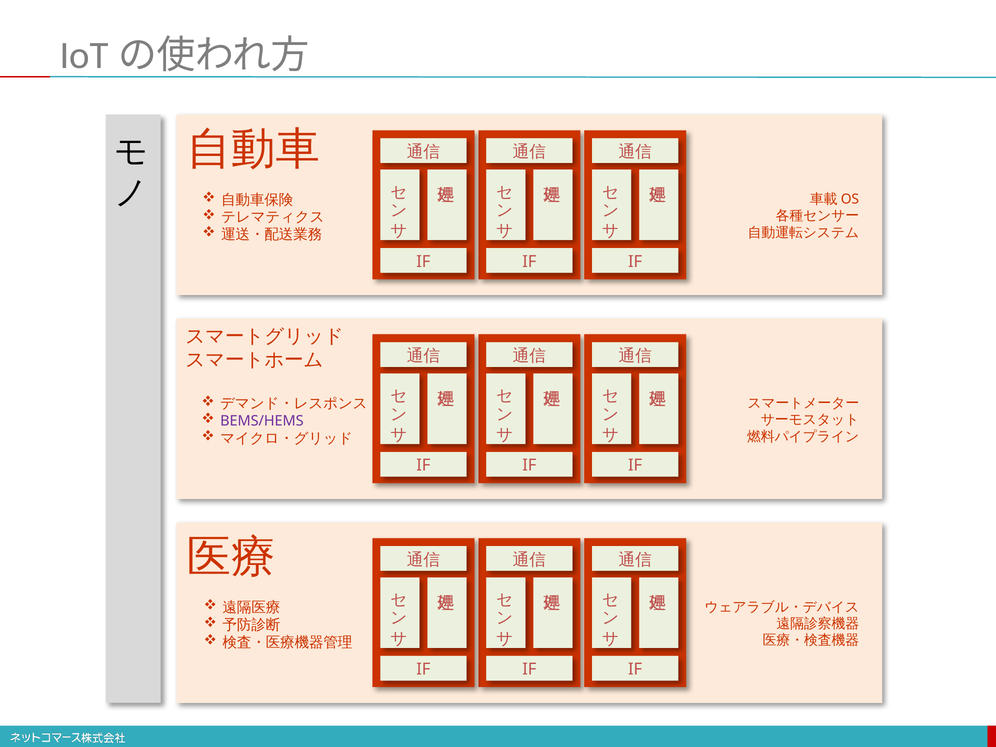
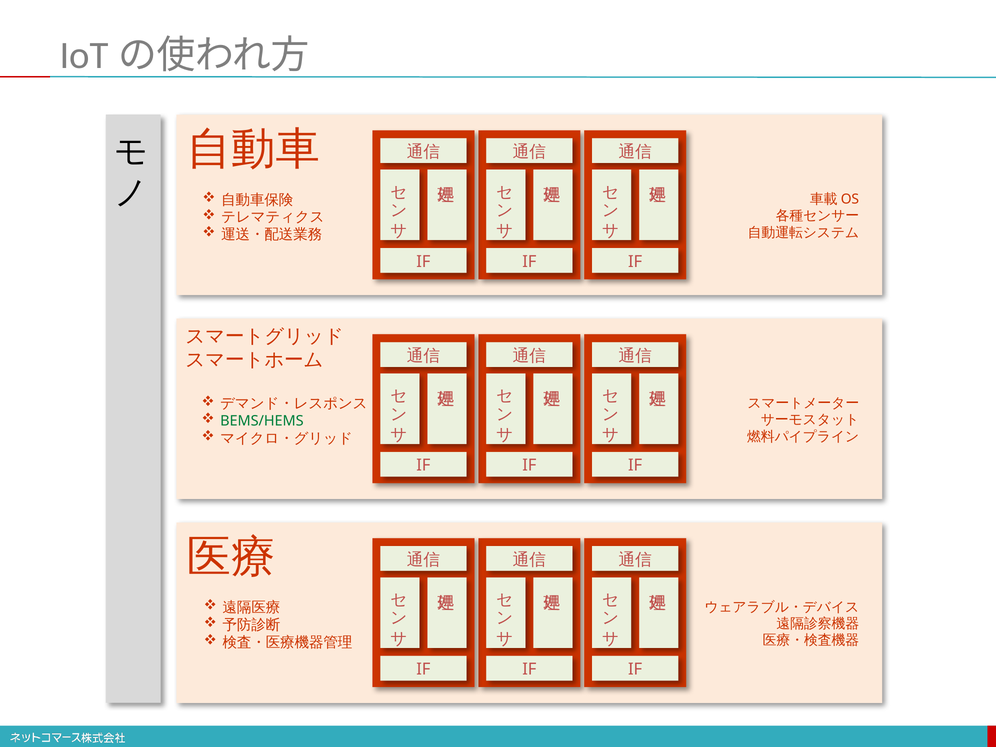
BEMS/HEMS colour: purple -> green
